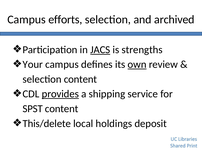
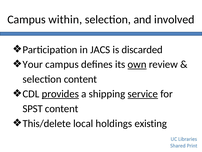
efforts: efforts -> within
archived: archived -> involved
JACS underline: present -> none
strengths: strengths -> discarded
service underline: none -> present
deposit: deposit -> existing
